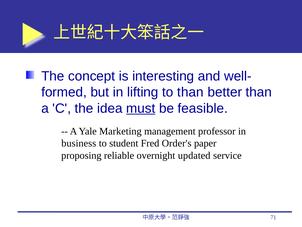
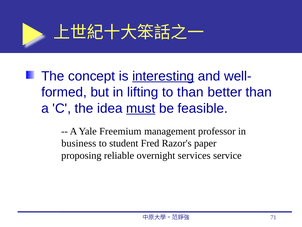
interesting underline: none -> present
Marketing: Marketing -> Freemium
Order's: Order's -> Razor's
updated: updated -> services
